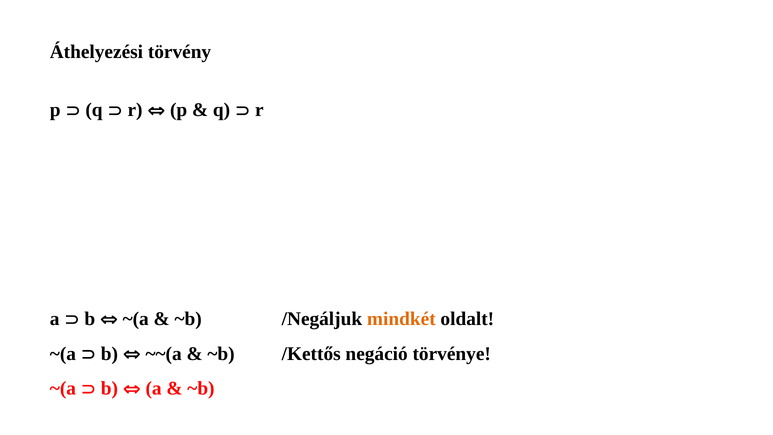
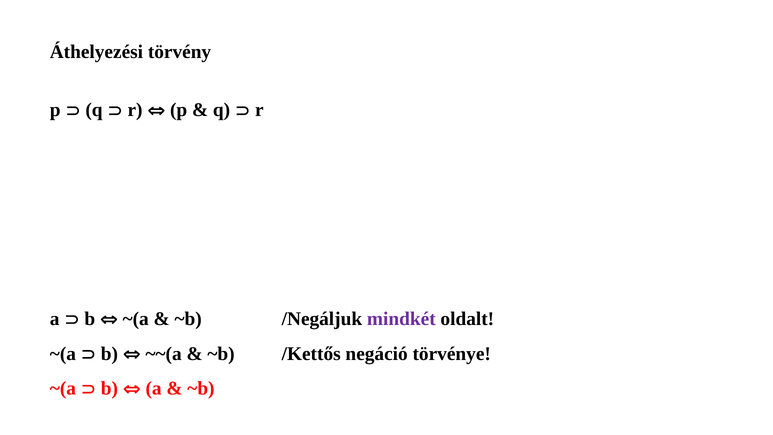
mindkét colour: orange -> purple
